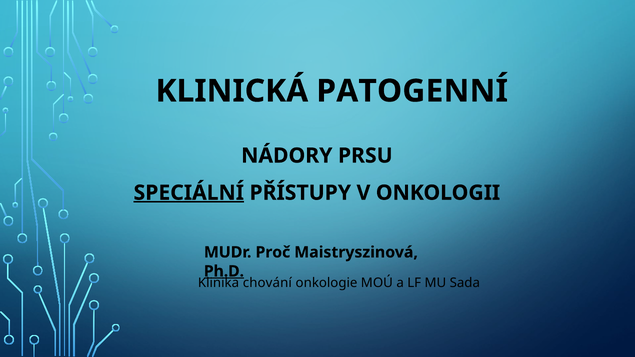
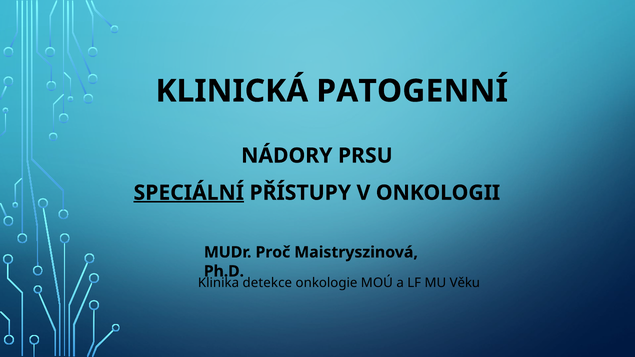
Ph.D underline: present -> none
chování: chování -> detekce
Sada: Sada -> Věku
